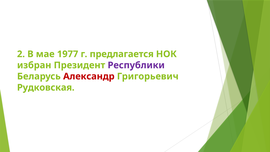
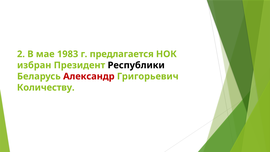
1977: 1977 -> 1983
Республики colour: purple -> black
Рудковская: Рудковская -> Количеству
